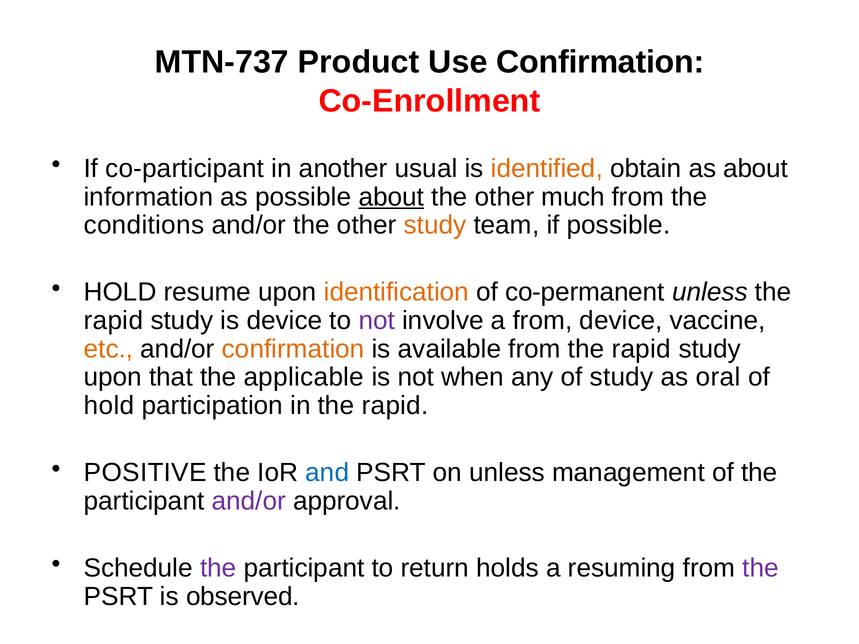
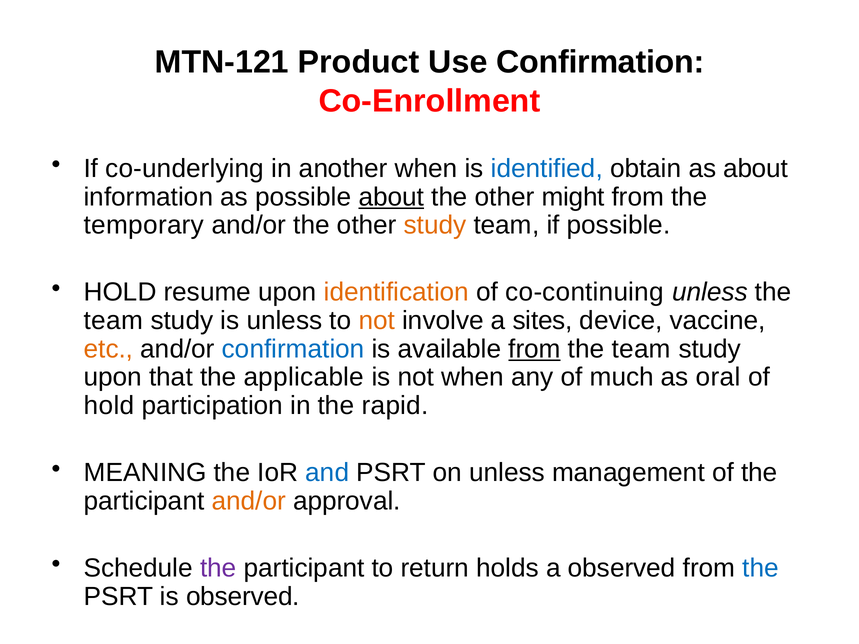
MTN-737: MTN-737 -> MTN-121
co-participant: co-participant -> co-underlying
another usual: usual -> when
identified colour: orange -> blue
much: much -> might
conditions: conditions -> temporary
co-permanent: co-permanent -> co-continuing
rapid at (113, 321): rapid -> team
is device: device -> unless
not at (377, 321) colour: purple -> orange
a from: from -> sites
confirmation at (293, 349) colour: orange -> blue
from at (535, 349) underline: none -> present
rapid at (641, 349): rapid -> team
of study: study -> much
POSITIVE: POSITIVE -> MEANING
and/or at (249, 501) colour: purple -> orange
a resuming: resuming -> observed
the at (761, 568) colour: purple -> blue
